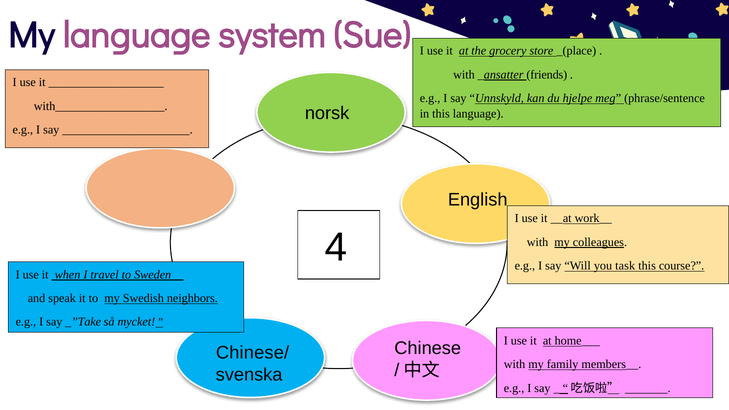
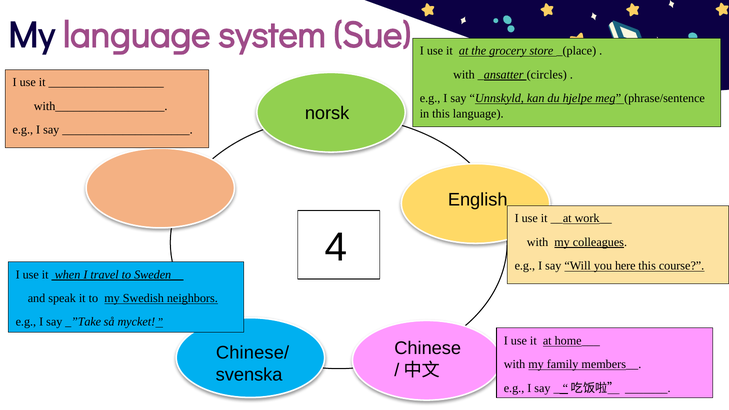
friends: friends -> circles
task: task -> here
